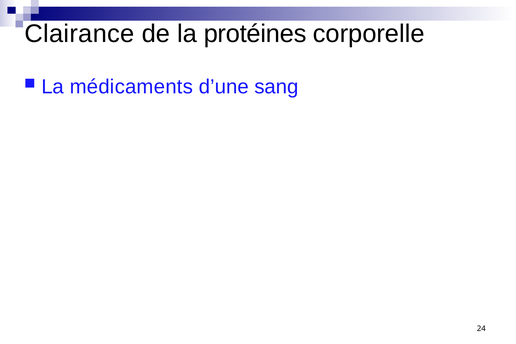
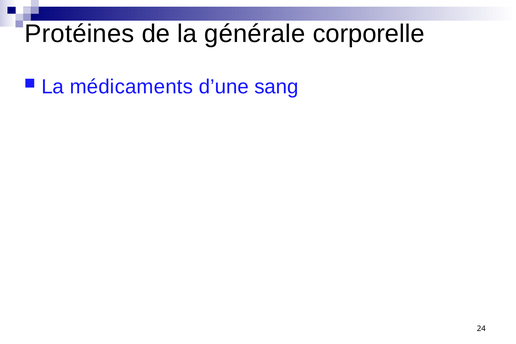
Clairance: Clairance -> Protéines
protéines: protéines -> générale
